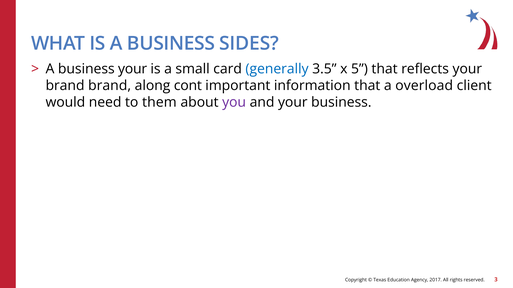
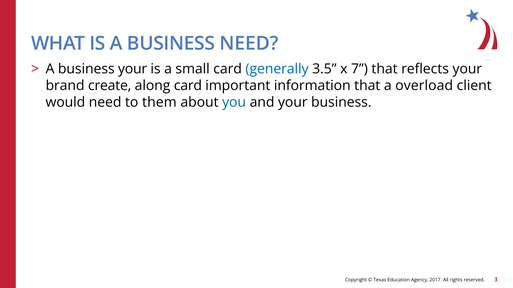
BUSINESS SIDES: SIDES -> NEED
5: 5 -> 7
brand brand: brand -> create
along cont: cont -> card
you colour: purple -> blue
